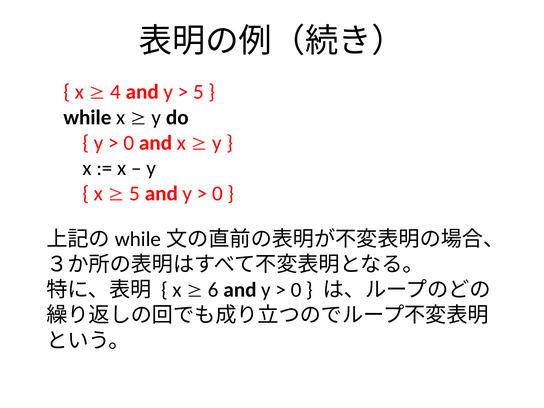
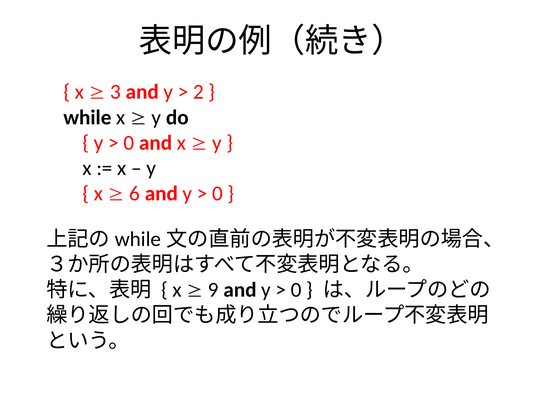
4: 4 -> 3
5 at (198, 92): 5 -> 2
5 at (135, 194): 5 -> 6
6: 6 -> 9
